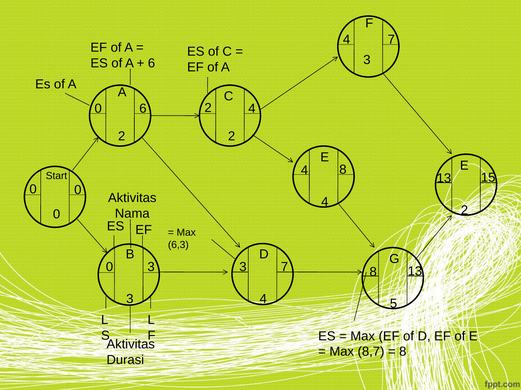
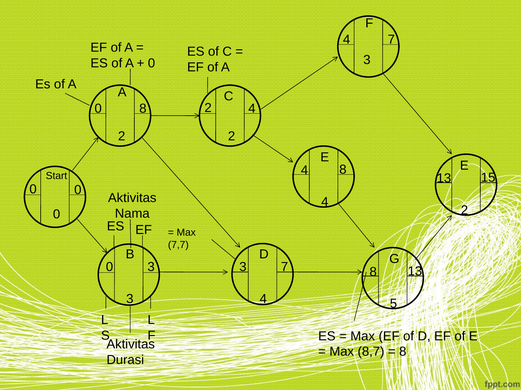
6 at (152, 63): 6 -> 0
0 6: 6 -> 8
6,3: 6,3 -> 7,7
